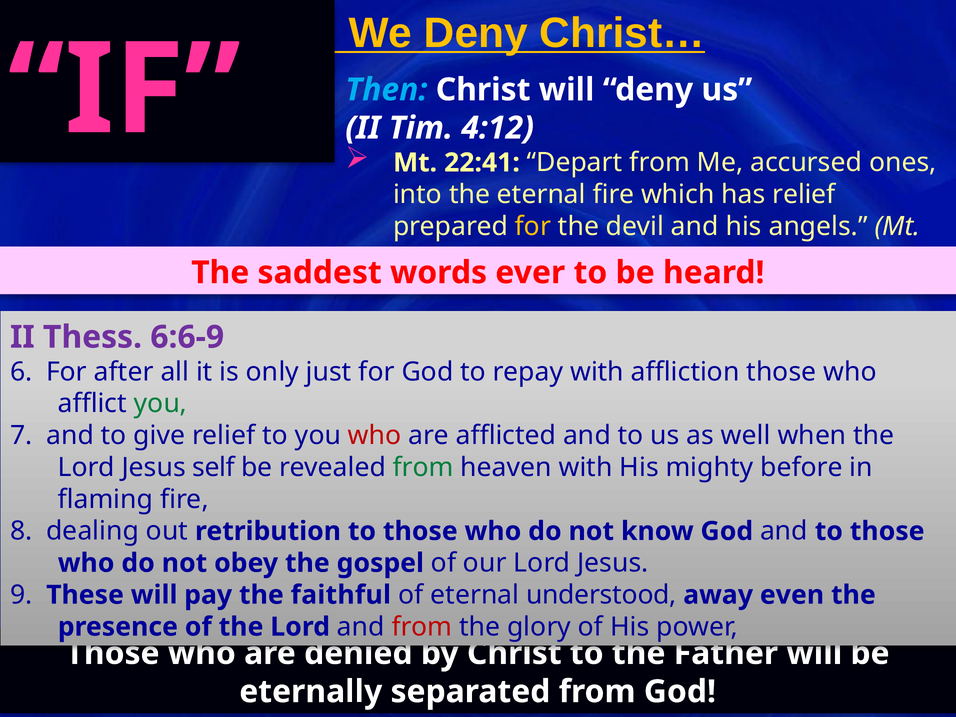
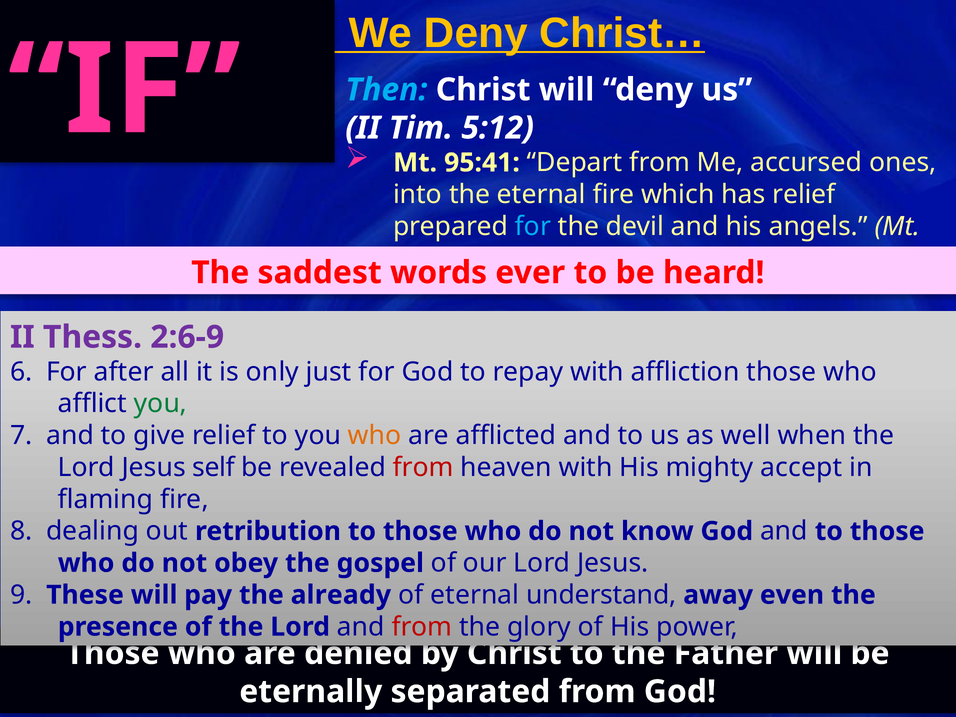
4:12: 4:12 -> 5:12
22:41: 22:41 -> 95:41
for at (533, 226) colour: yellow -> light blue
6:6-9: 6:6-9 -> 2:6-9
who at (375, 436) colour: red -> orange
from at (423, 467) colour: green -> red
before: before -> accept
faithful: faithful -> already
understood: understood -> understand
